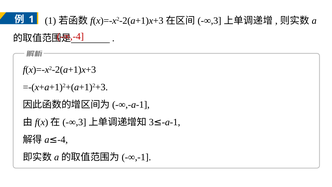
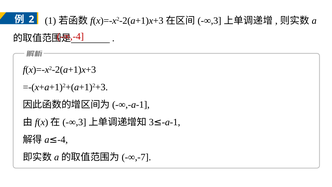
1 at (31, 19): 1 -> 2
-∞,-1: -∞,-1 -> -∞,-7
